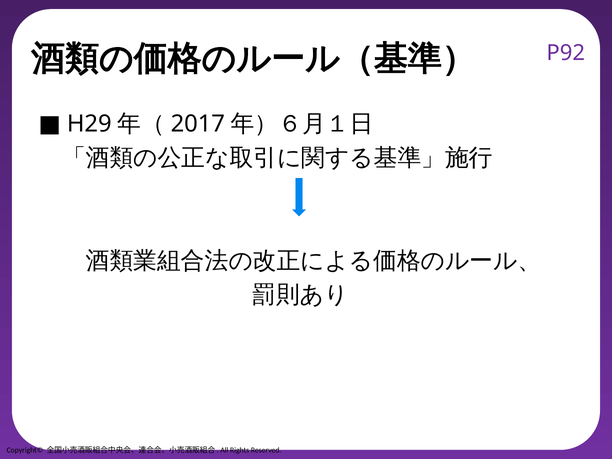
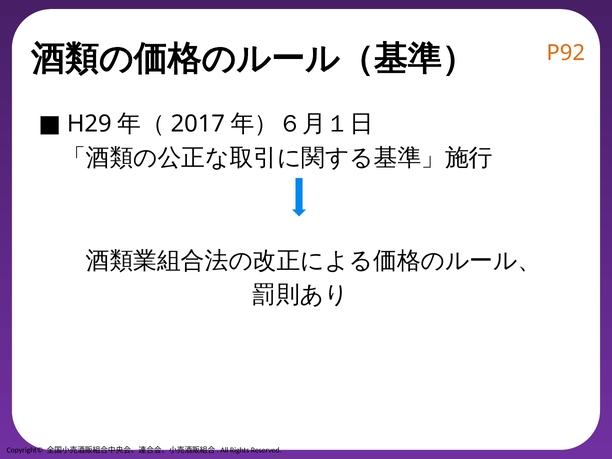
P92 colour: purple -> orange
